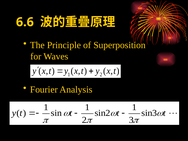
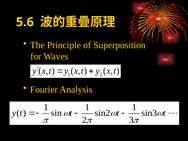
6.6: 6.6 -> 5.6
